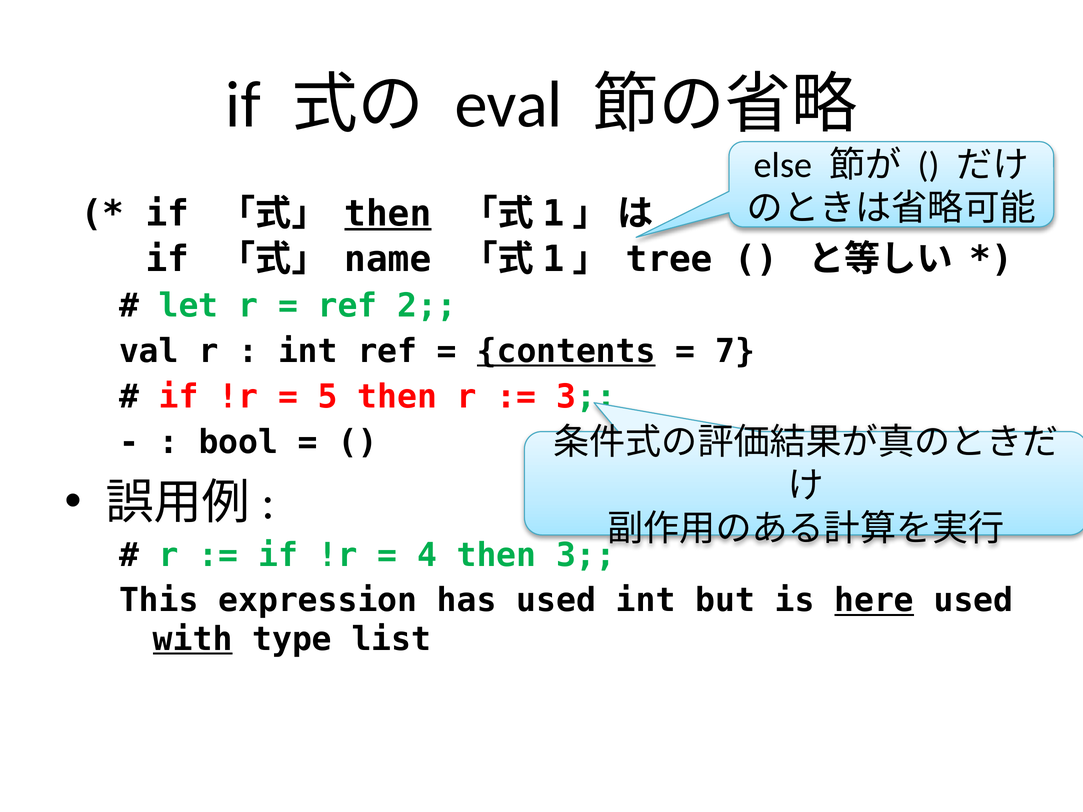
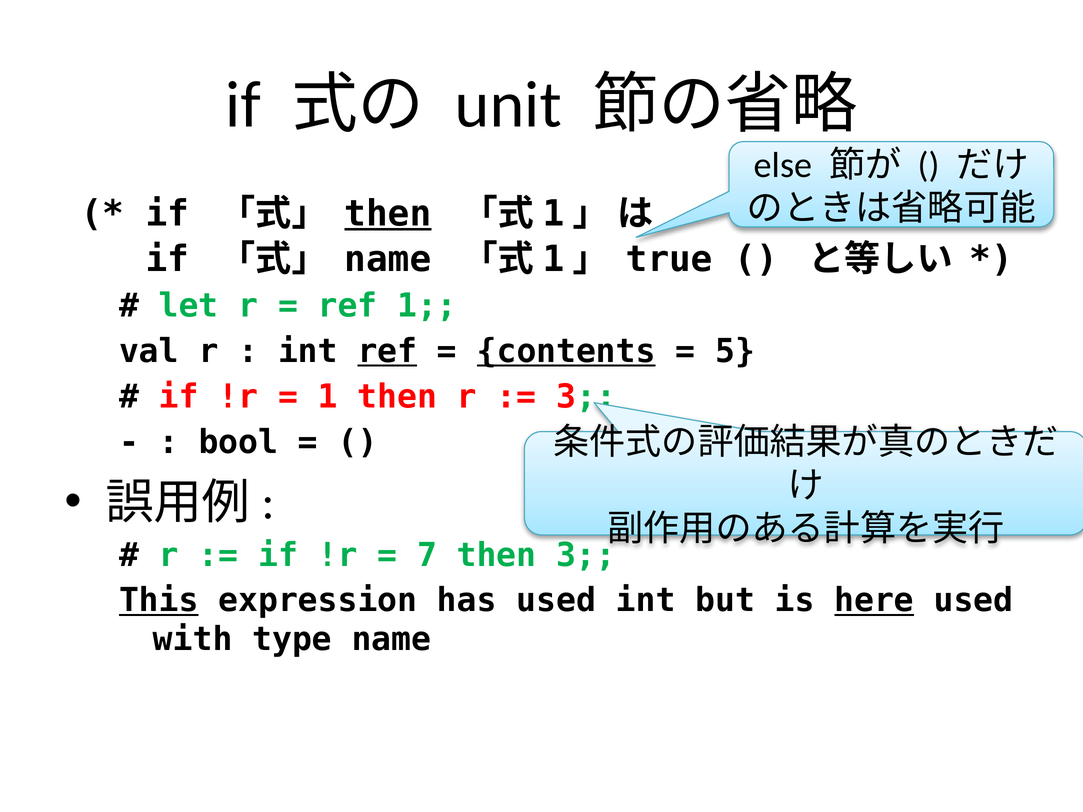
eval: eval -> unit
tree: tree -> true
ref 2: 2 -> 1
ref at (387, 351) underline: none -> present
7: 7 -> 5
5 at (328, 397): 5 -> 1
4: 4 -> 7
This underline: none -> present
with underline: present -> none
type list: list -> name
